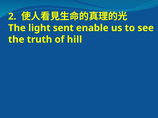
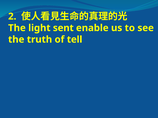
hill: hill -> tell
